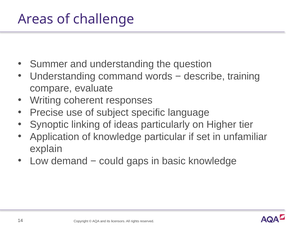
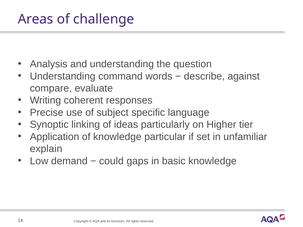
Summer: Summer -> Analysis
training: training -> against
